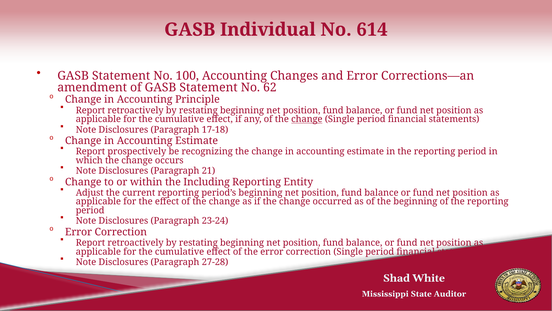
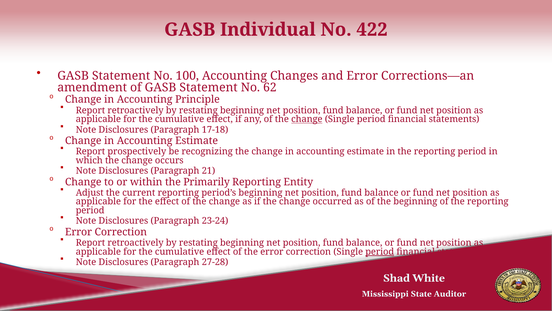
614: 614 -> 422
Including: Including -> Primarily
period at (380, 251) underline: none -> present
